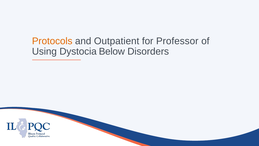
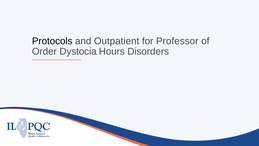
Protocols colour: orange -> black
Using: Using -> Order
Below: Below -> Hours
